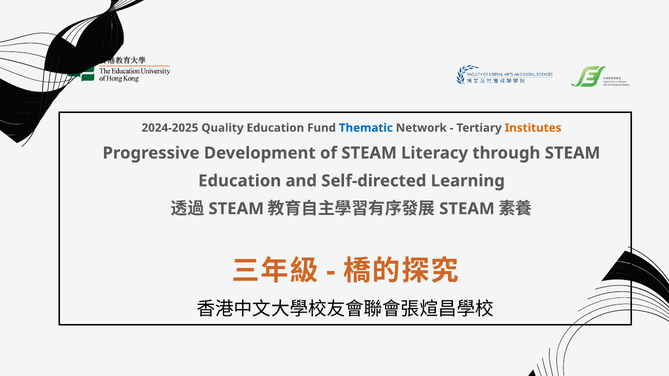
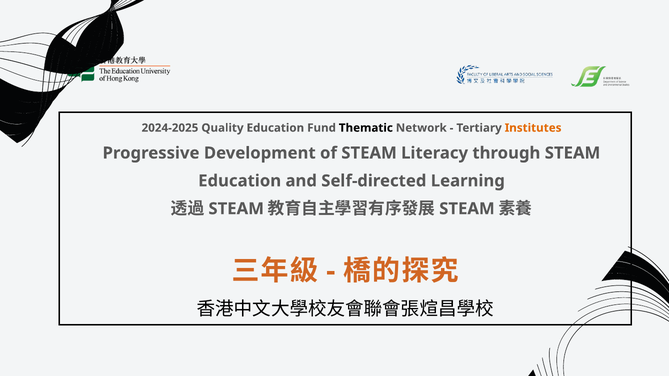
Thematic colour: blue -> black
